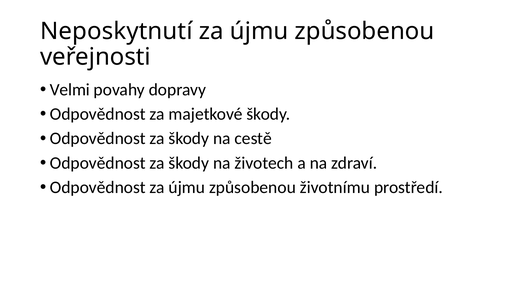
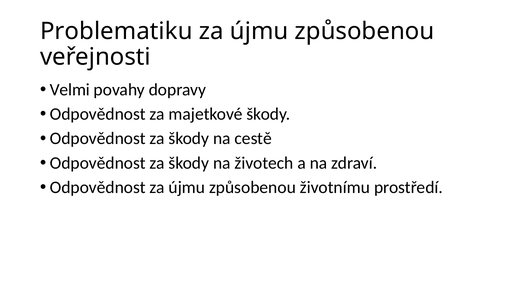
Neposkytnutí: Neposkytnutí -> Problematiku
